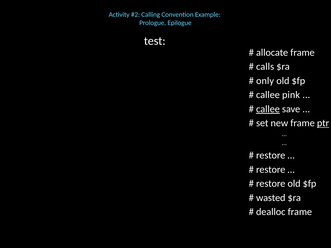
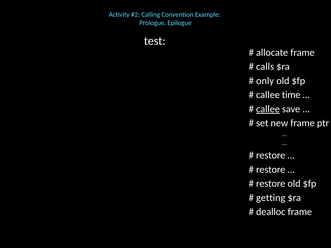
pink: pink -> time
ptr underline: present -> none
wasted: wasted -> getting
